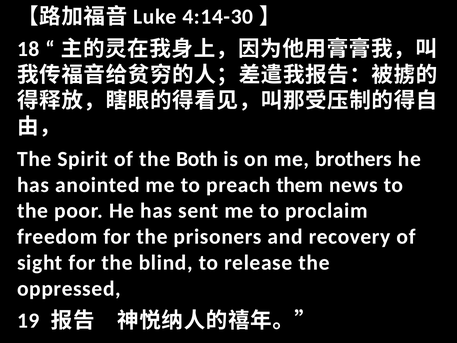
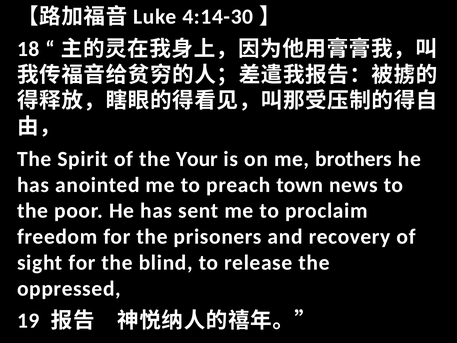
Both: Both -> Your
them: them -> town
